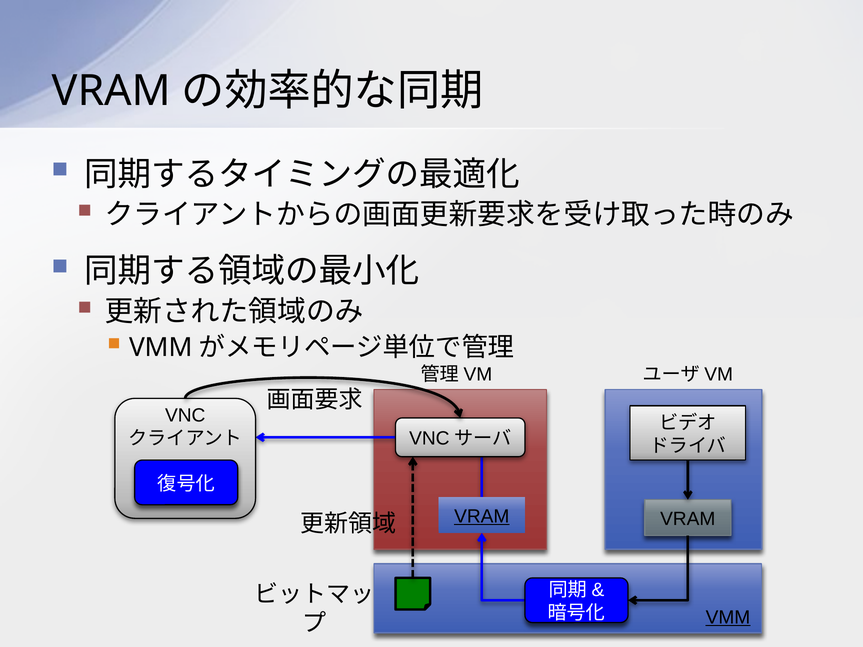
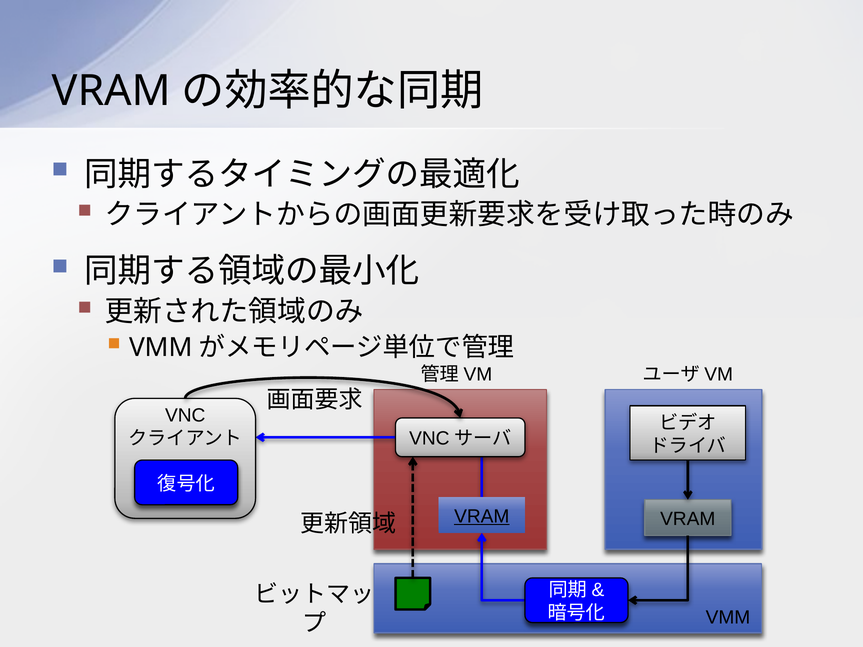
VMM at (728, 618) underline: present -> none
